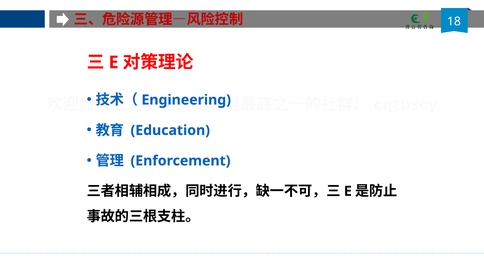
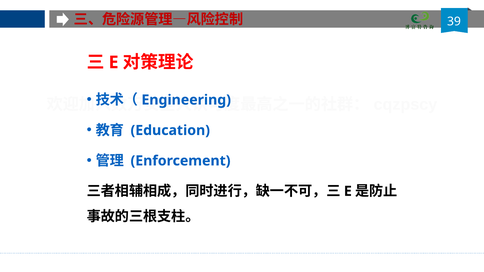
18: 18 -> 39
